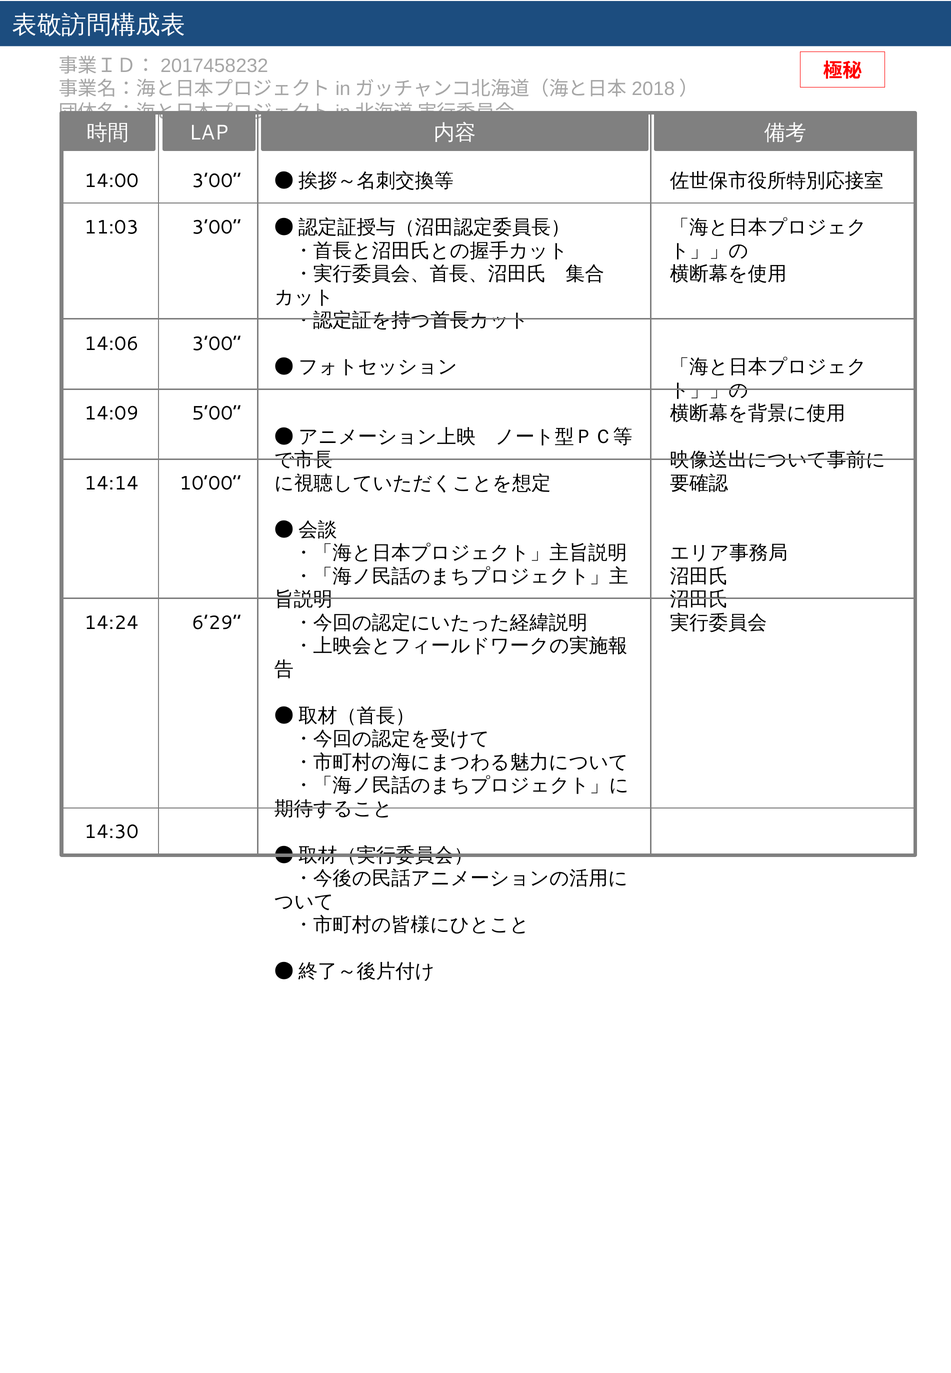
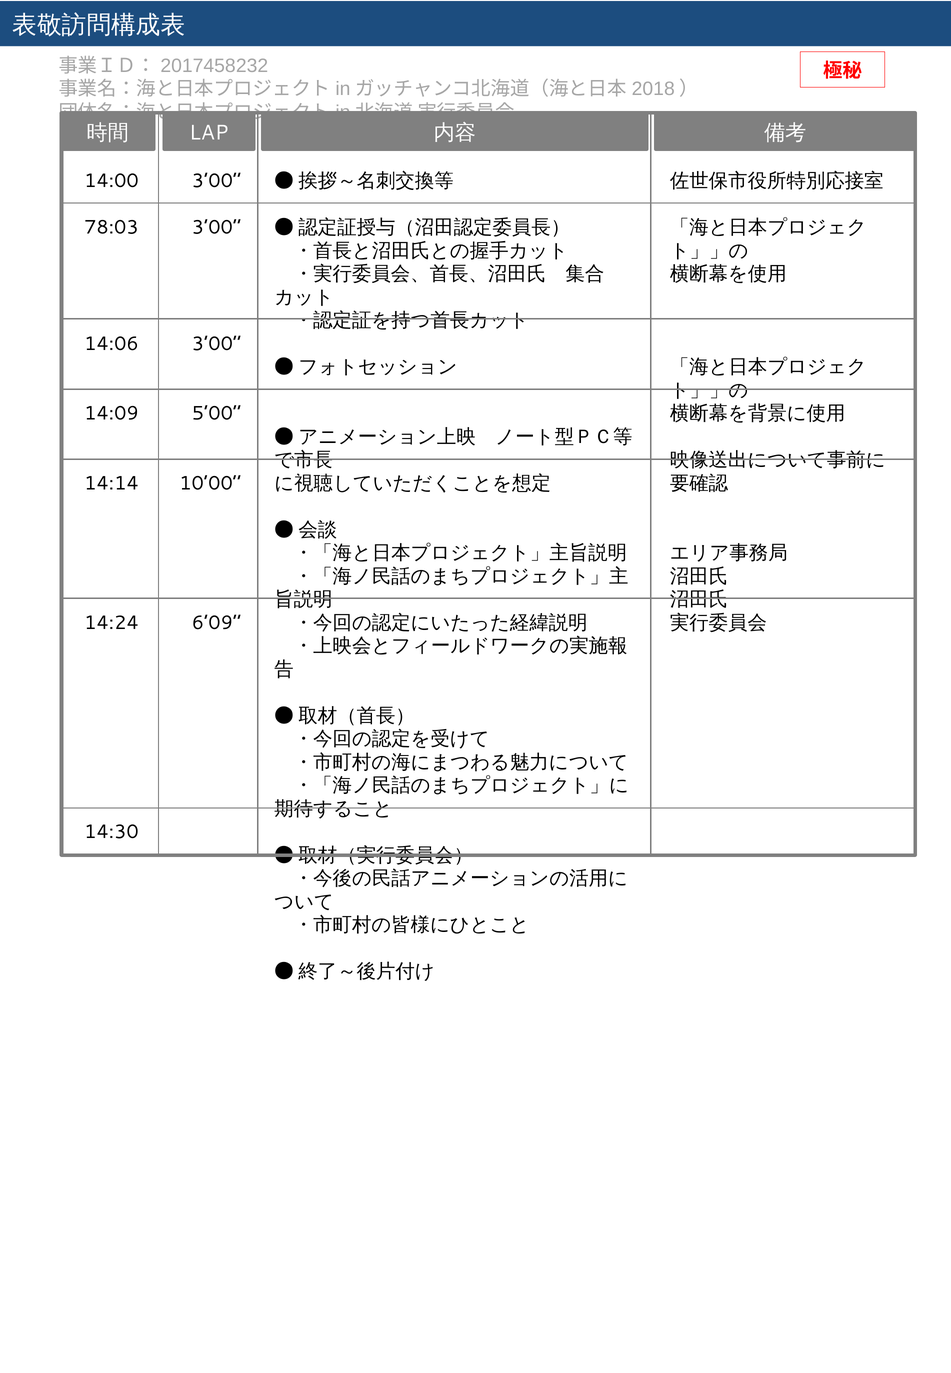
11:03: 11:03 -> 78:03
6’29: 6’29 -> 6’09
